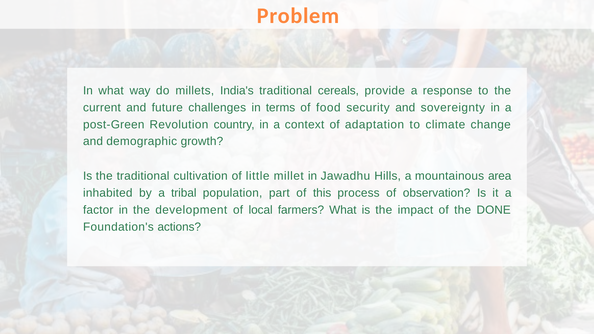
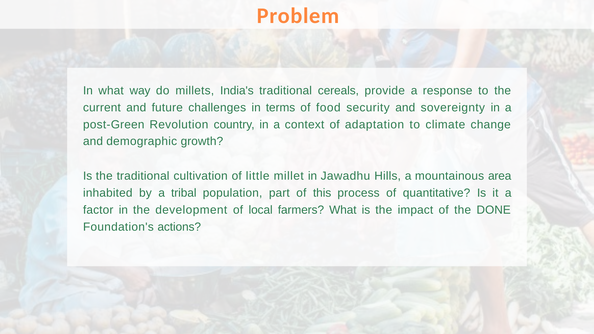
observation: observation -> quantitative
